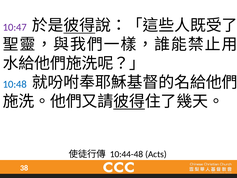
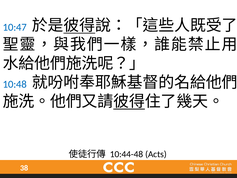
10:47 colour: purple -> blue
